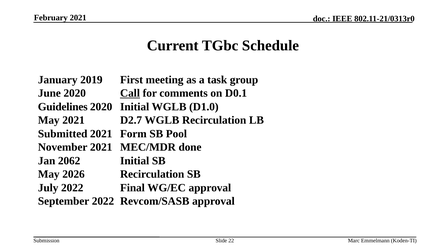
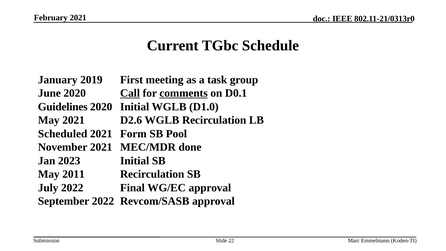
comments underline: none -> present
D2.7: D2.7 -> D2.6
Submitted: Submitted -> Scheduled
2062: 2062 -> 2023
2026: 2026 -> 2011
